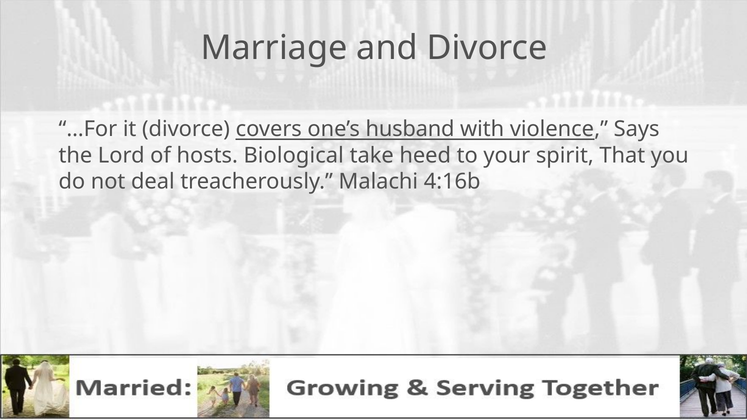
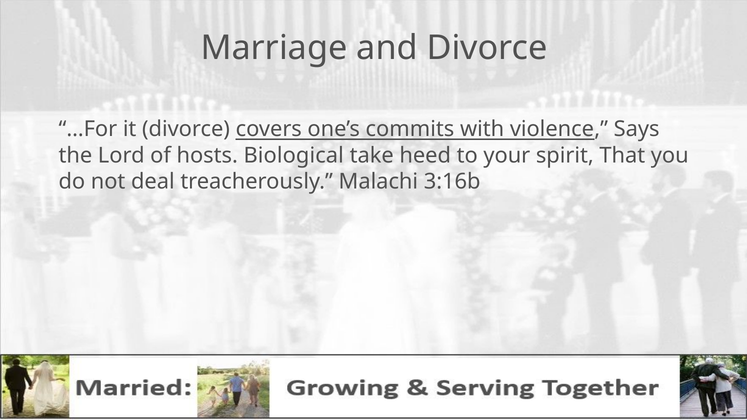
husband: husband -> commits
4:16b: 4:16b -> 3:16b
